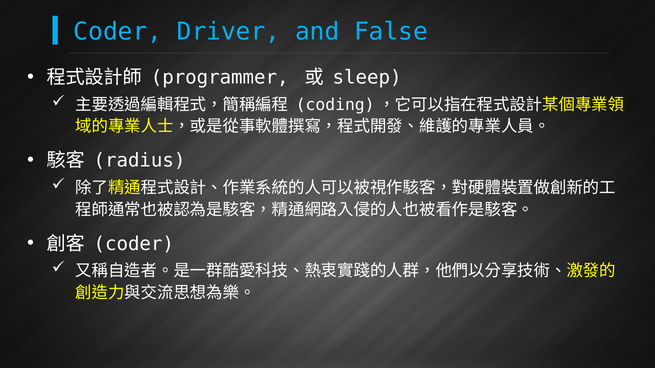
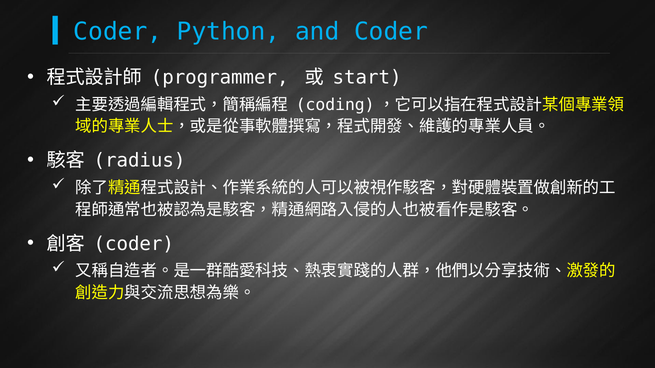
Driver: Driver -> Python
and False: False -> Coder
sleep: sleep -> start
